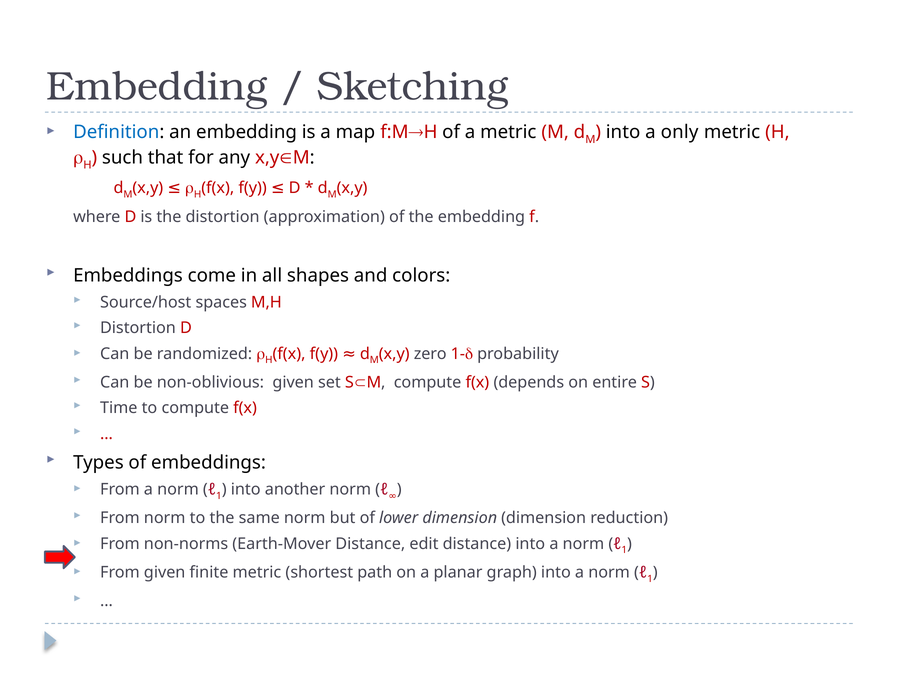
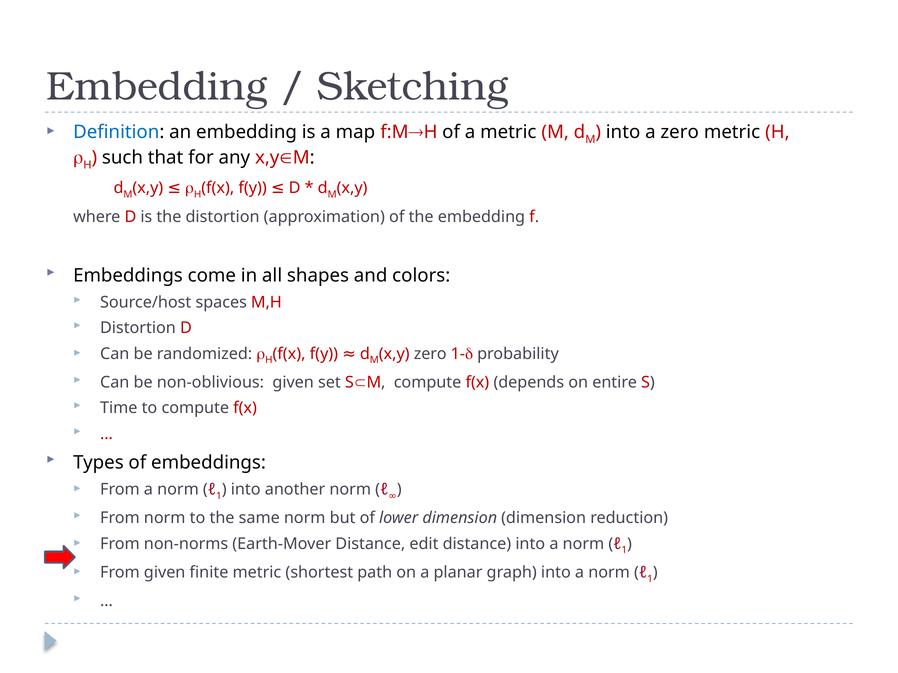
a only: only -> zero
